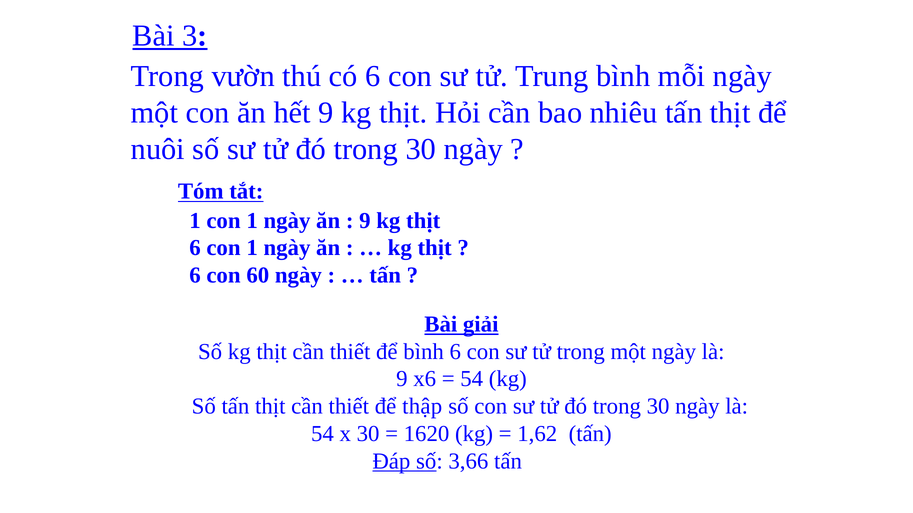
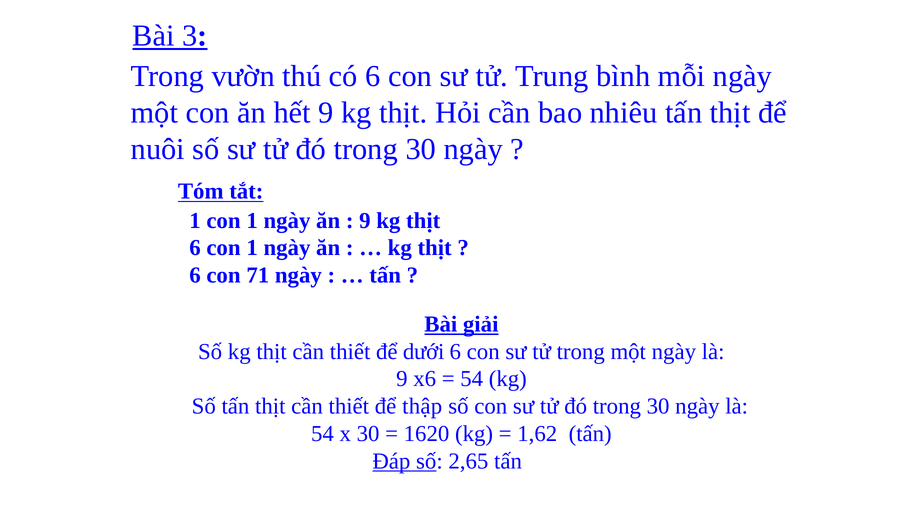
60: 60 -> 71
để bình: bình -> dưới
3,66: 3,66 -> 2,65
